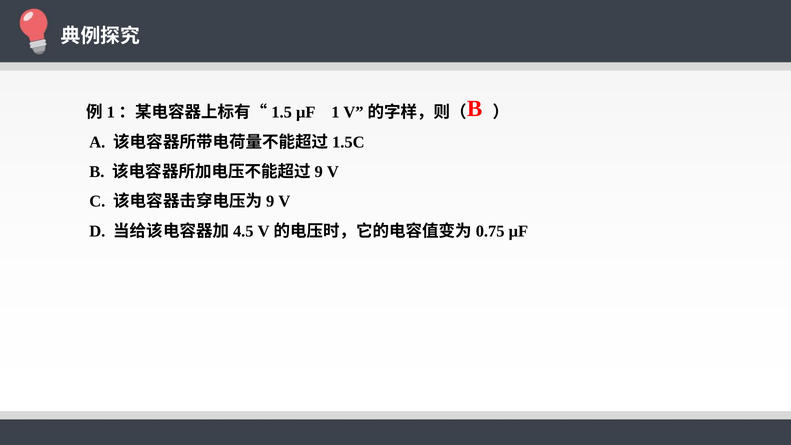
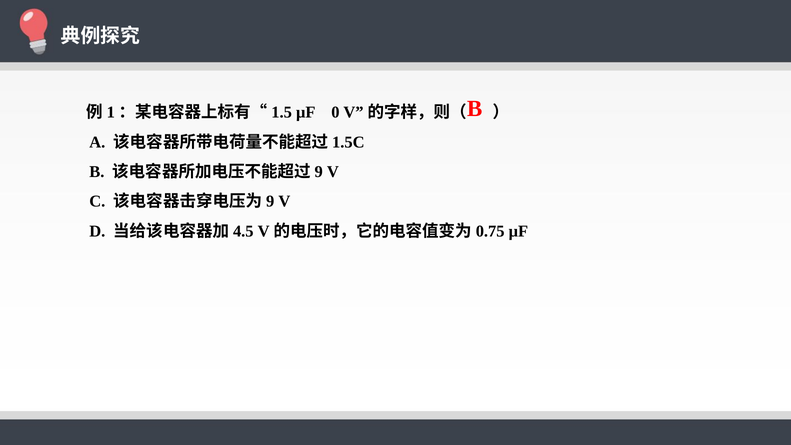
1: 1 -> 0
